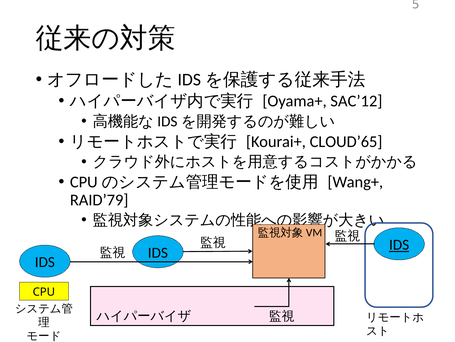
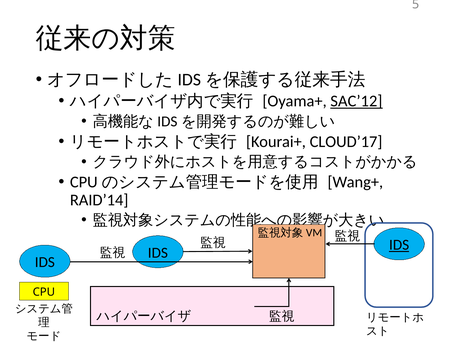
SAC’12 underline: none -> present
CLOUD’65: CLOUD’65 -> CLOUD’17
RAID’79: RAID’79 -> RAID’14
